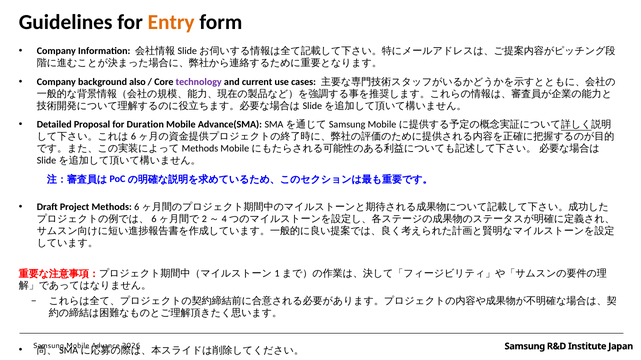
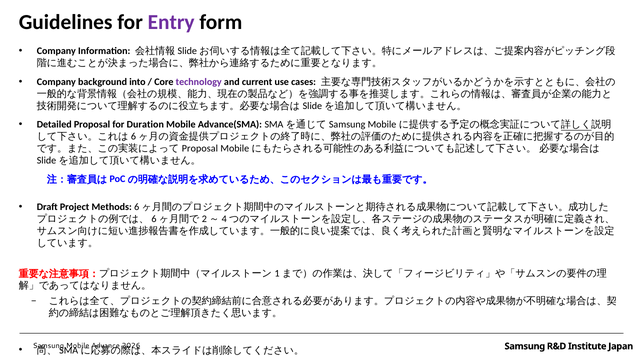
Entry colour: orange -> purple
also: also -> into
Methods at (200, 149): Methods -> Proposal
